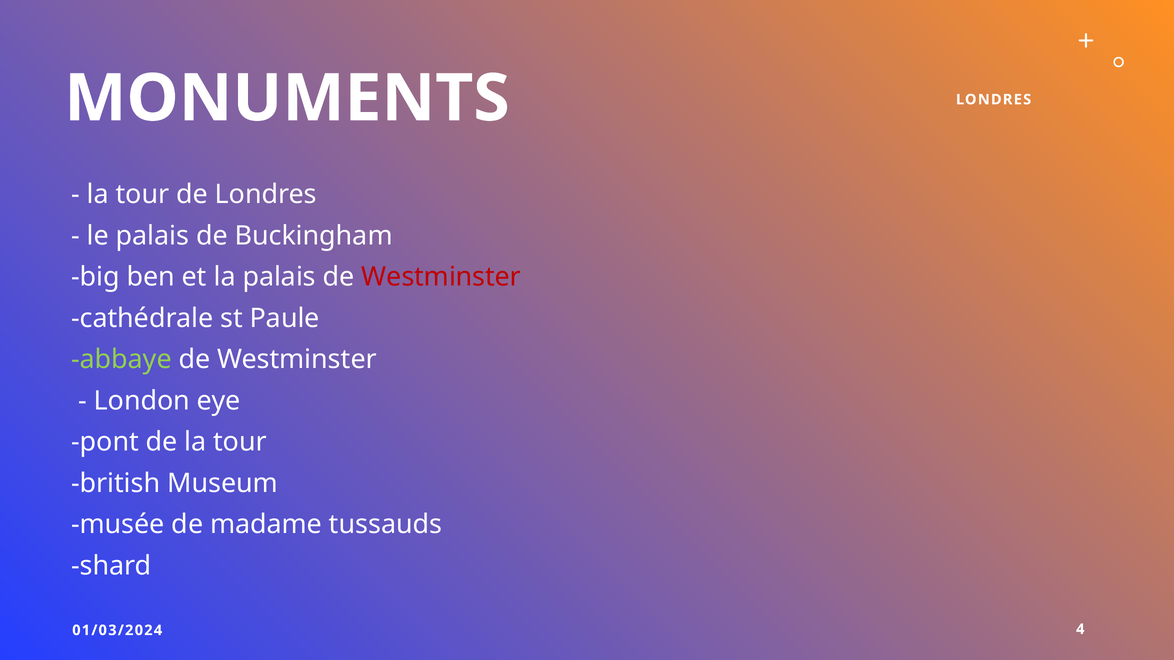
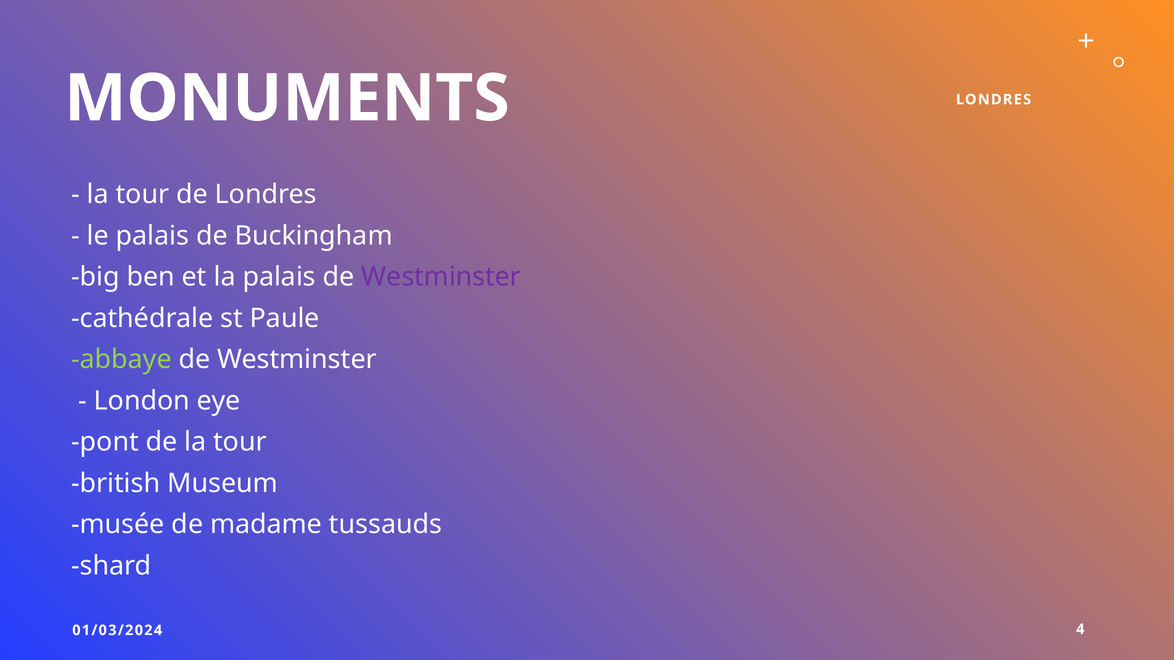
Westminster at (441, 277) colour: red -> purple
